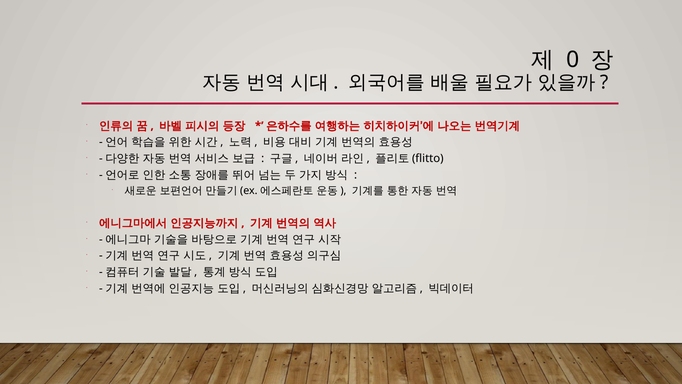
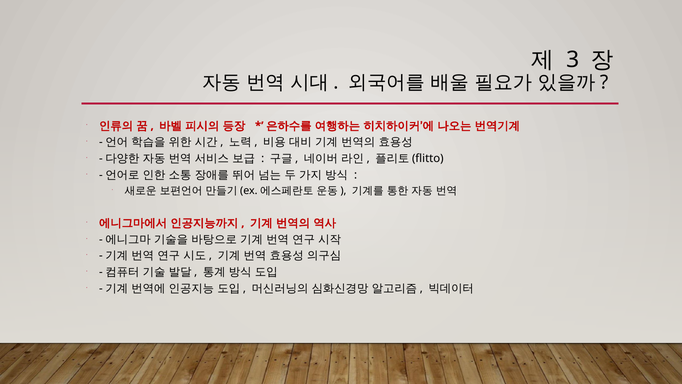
0: 0 -> 3
